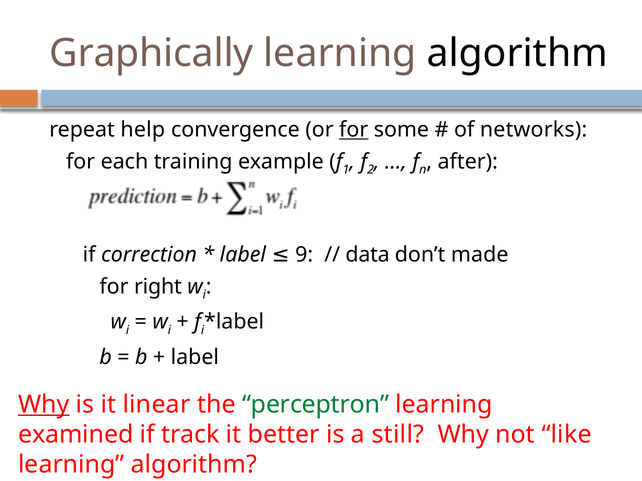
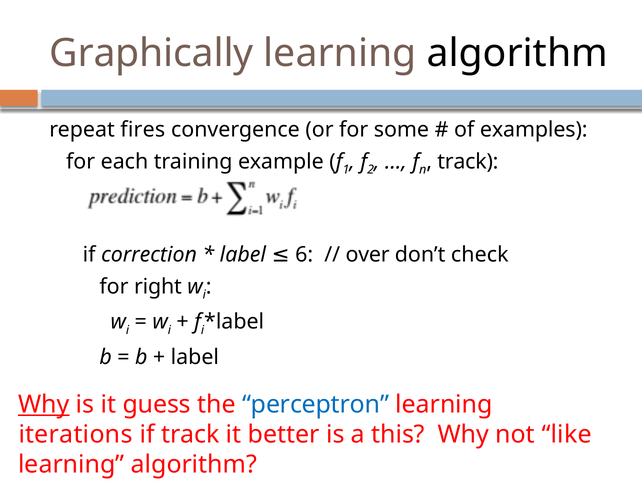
help: help -> fires
for at (354, 130) underline: present -> none
networks: networks -> examples
after at (468, 162): after -> track
9: 9 -> 6
data: data -> over
made: made -> check
linear: linear -> guess
perceptron colour: green -> blue
examined: examined -> iterations
still: still -> this
